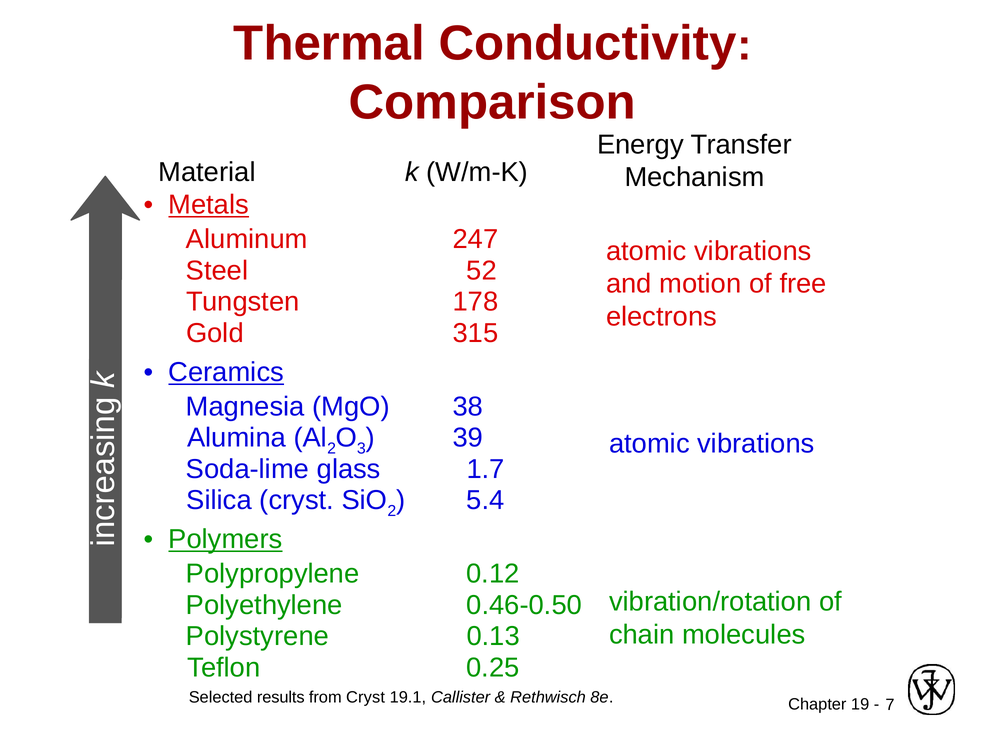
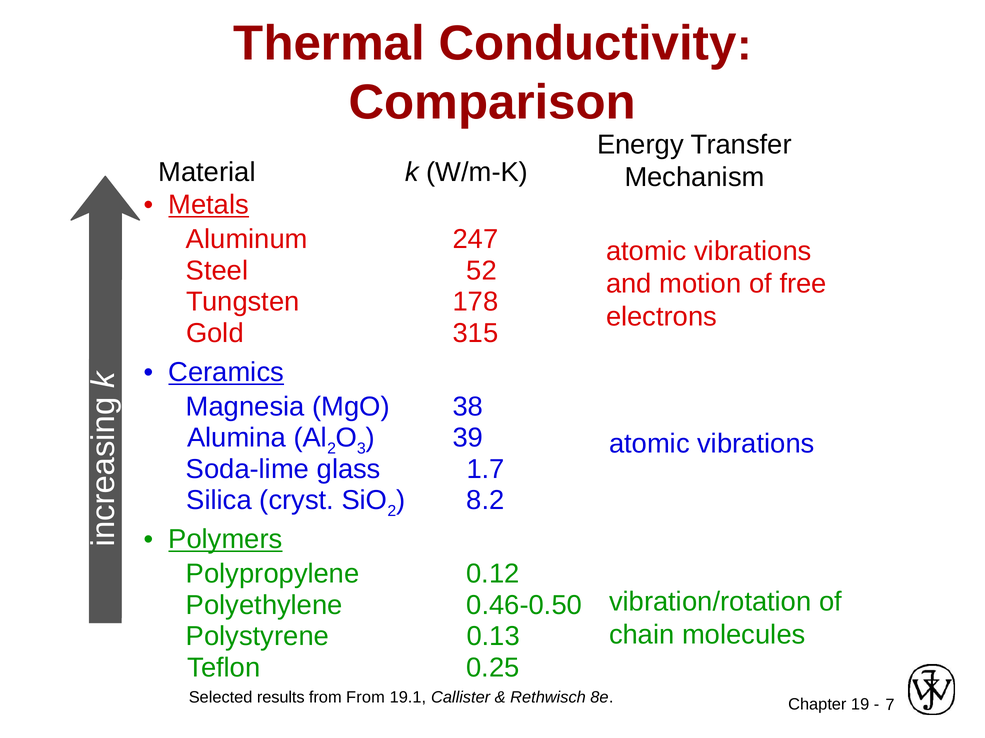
5.4: 5.4 -> 8.2
from Cryst: Cryst -> From
